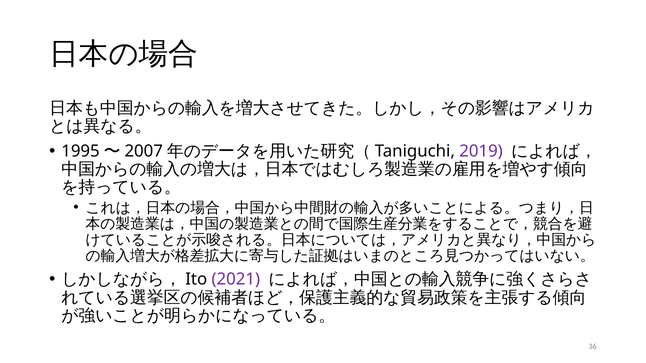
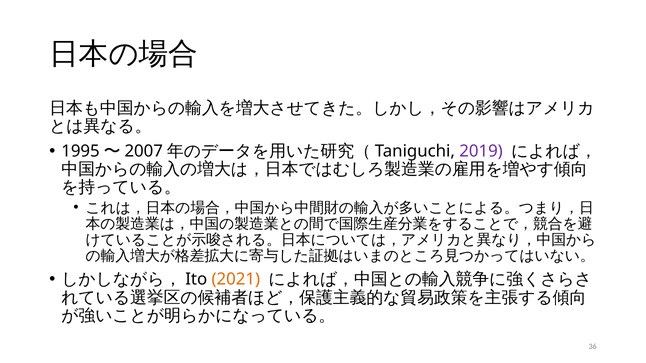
2021 colour: purple -> orange
